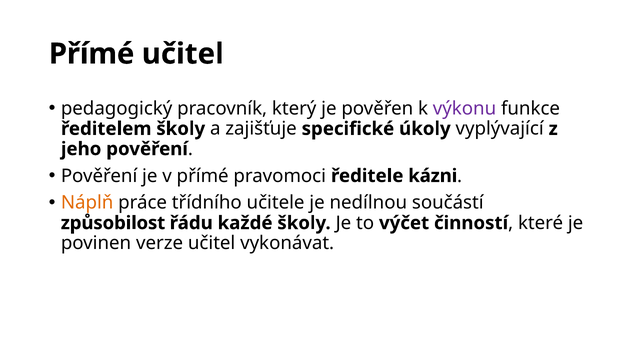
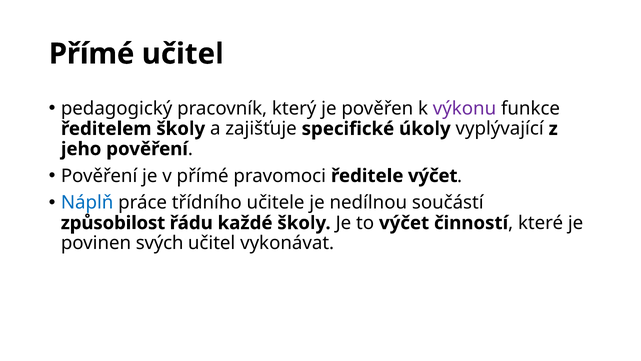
ředitele kázni: kázni -> výčet
Náplň colour: orange -> blue
verze: verze -> svých
